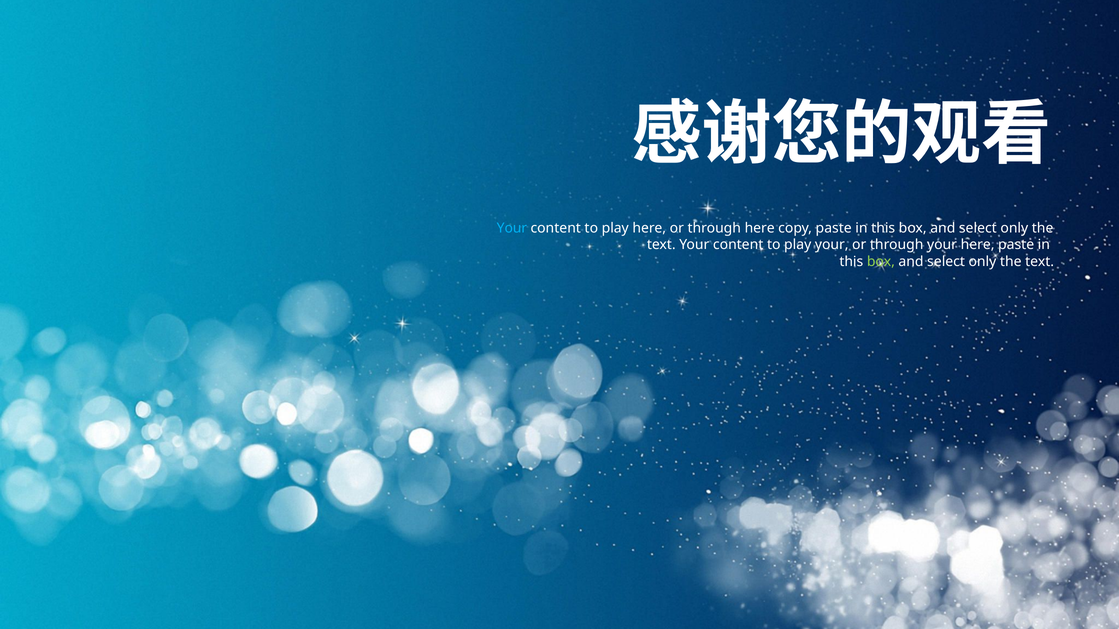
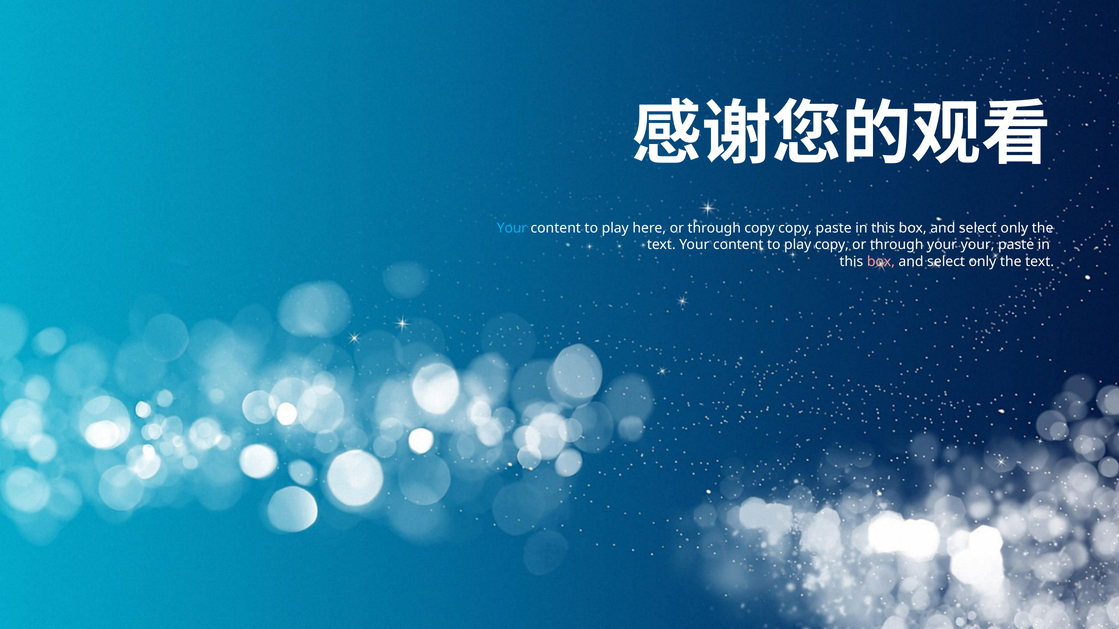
through here: here -> copy
play your: your -> copy
your here: here -> your
box at (881, 262) colour: light green -> pink
